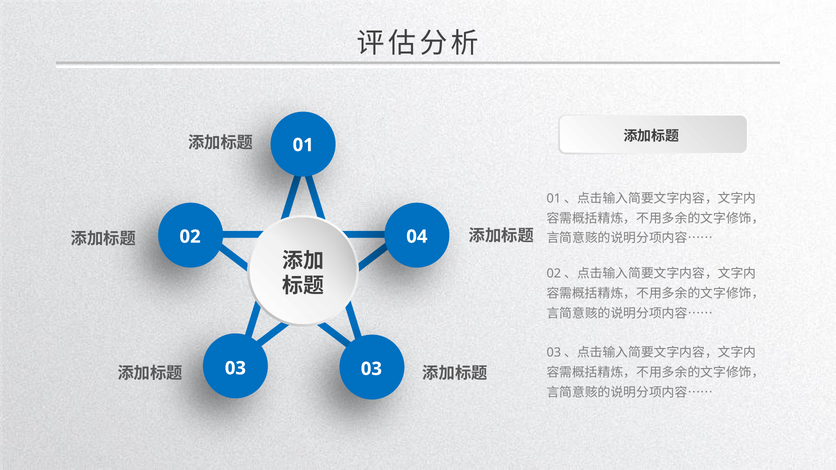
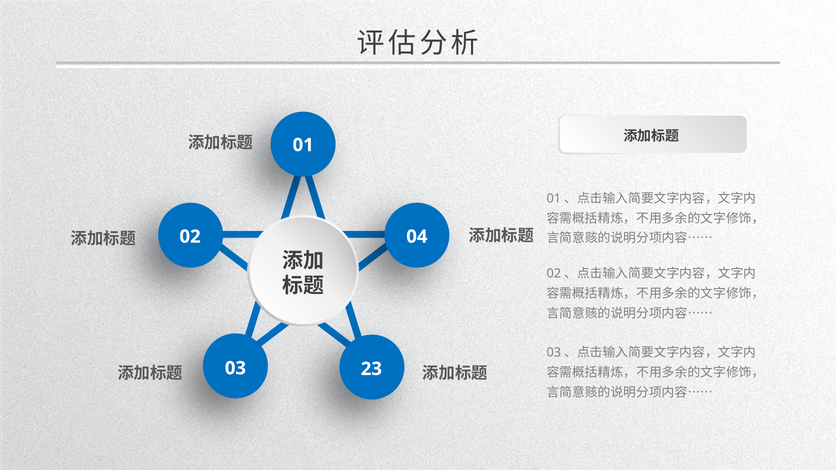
03 03: 03 -> 23
